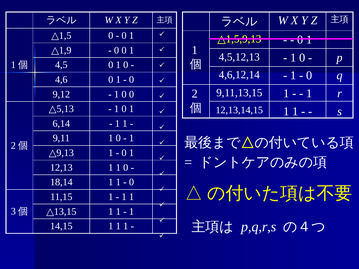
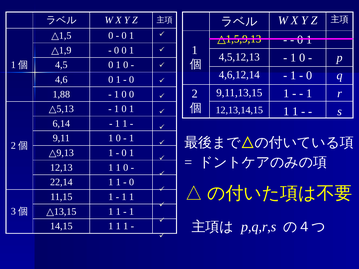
9,12: 9,12 -> 1,88
18,14: 18,14 -> 22,14
